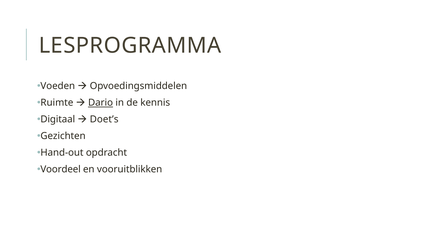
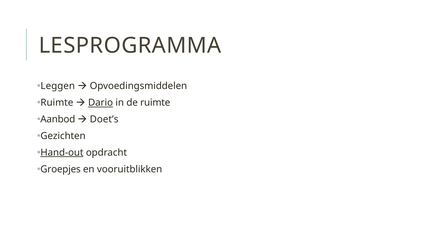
Voeden: Voeden -> Leggen
de kennis: kennis -> ruimte
Digitaal: Digitaal -> Aanbod
Hand-out underline: none -> present
Voordeel: Voordeel -> Groepjes
